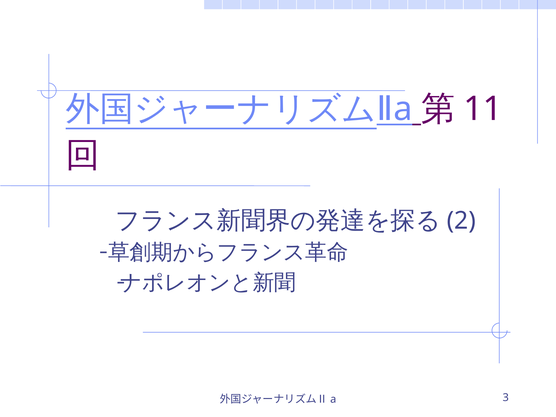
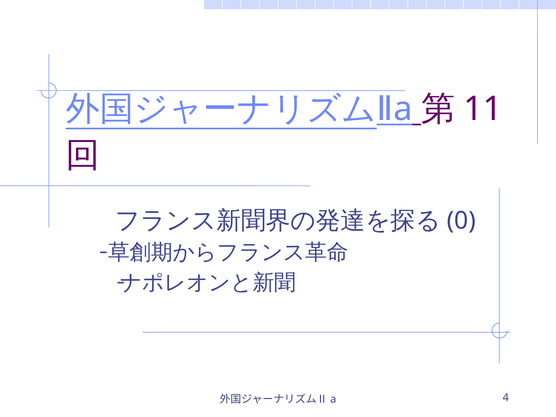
2: 2 -> 0
3: 3 -> 4
